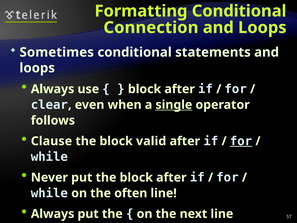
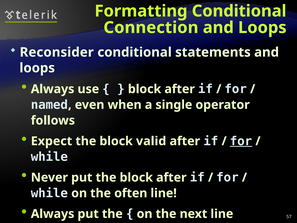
Sometimes: Sometimes -> Reconsider
clear: clear -> named
single underline: present -> none
Clause: Clause -> Expect
